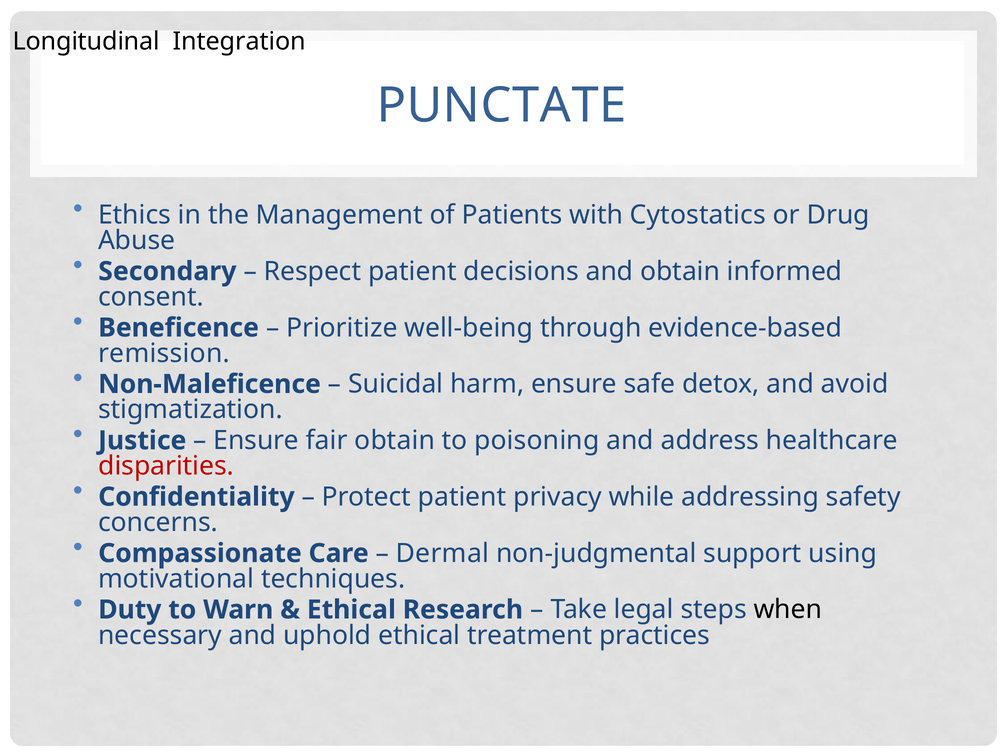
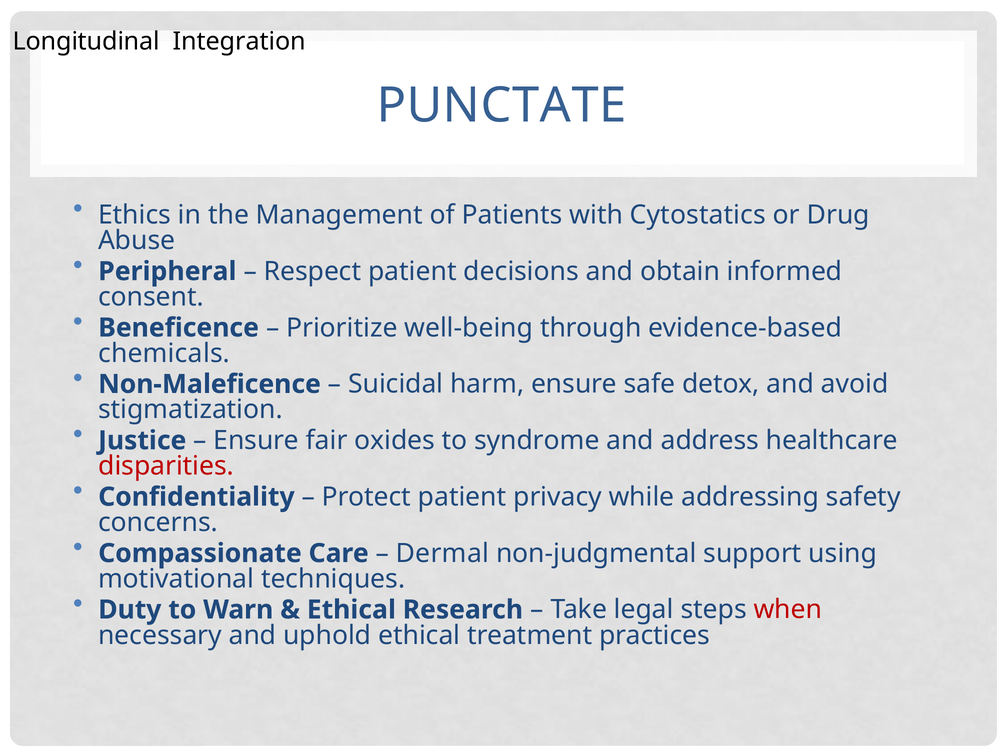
Secondary: Secondary -> Peripheral
remission: remission -> chemicals
fair obtain: obtain -> oxides
poisoning: poisoning -> syndrome
when colour: black -> red
